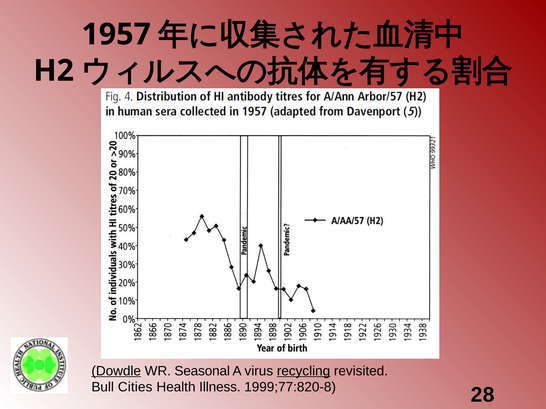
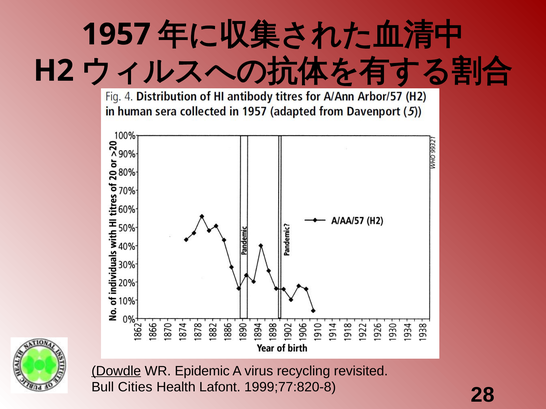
Seasonal: Seasonal -> Epidemic
recycling underline: present -> none
Illness: Illness -> Lafont
